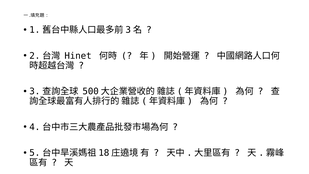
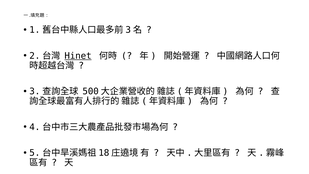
Hinet underline: none -> present
